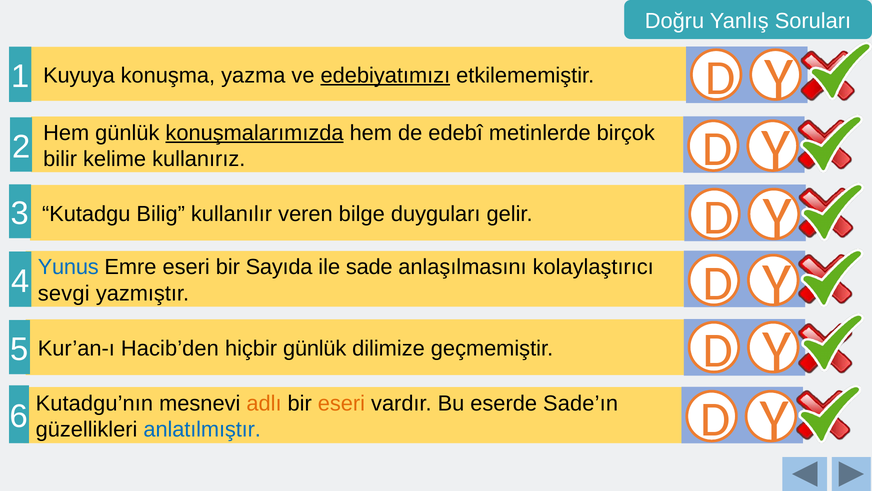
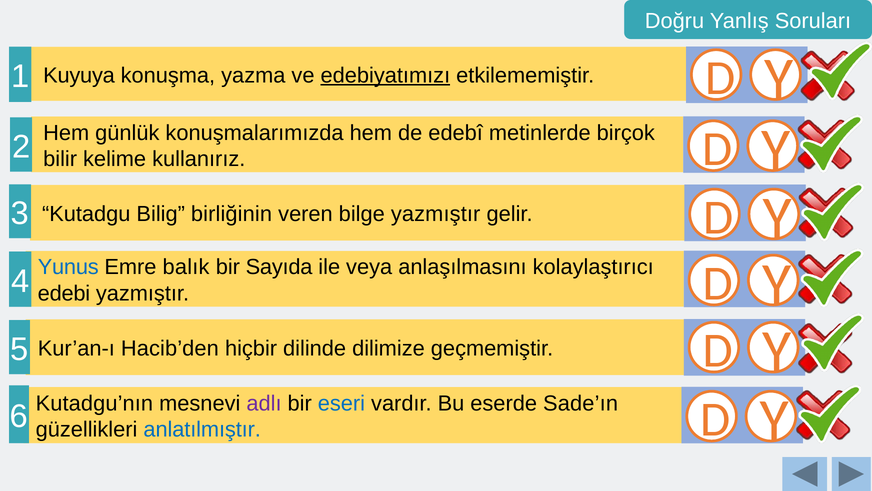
konuşmalarımızda underline: present -> none
kullanılır: kullanılır -> birliğinin
bilge duyguları: duyguları -> yazmıştır
Emre eseri: eseri -> balık
sade: sade -> veya
sevgi: sevgi -> edebi
hiçbir günlük: günlük -> dilinde
adlı colour: orange -> purple
eseri at (341, 403) colour: orange -> blue
